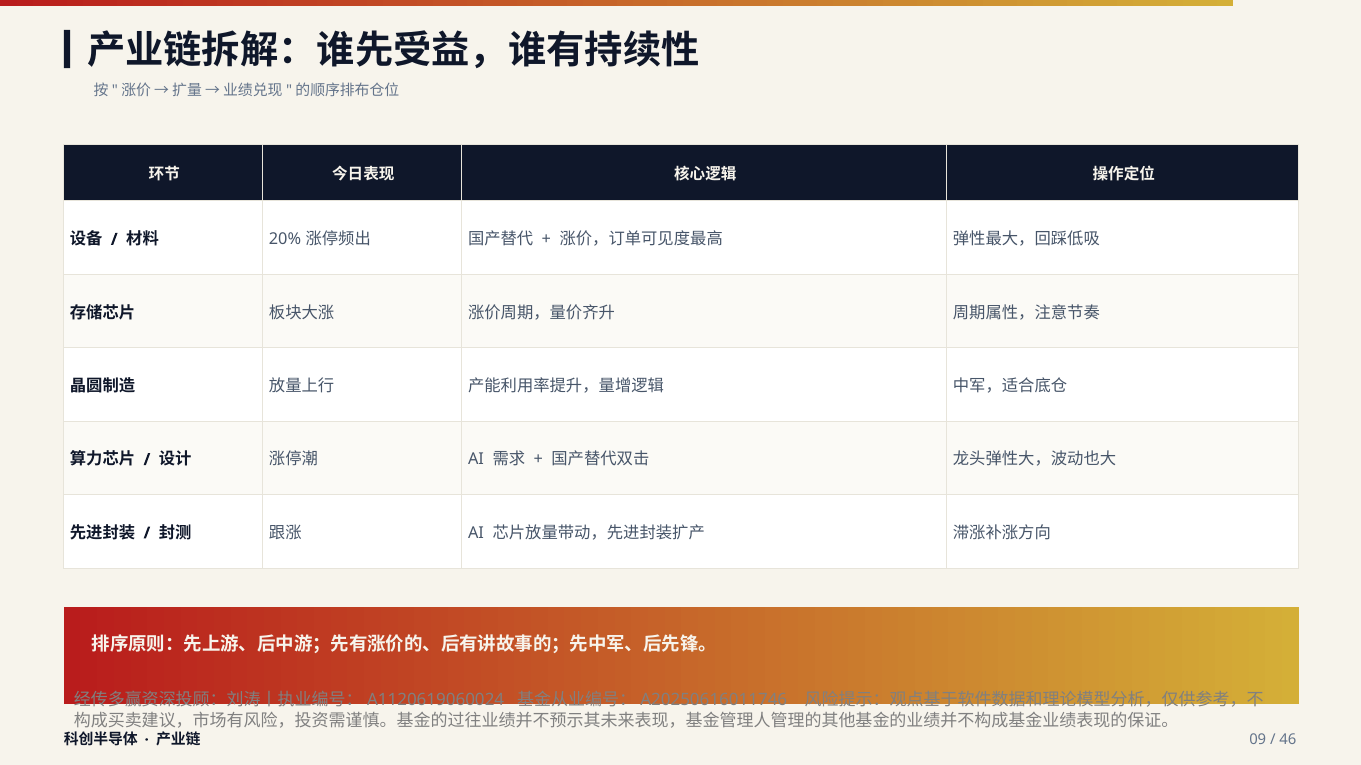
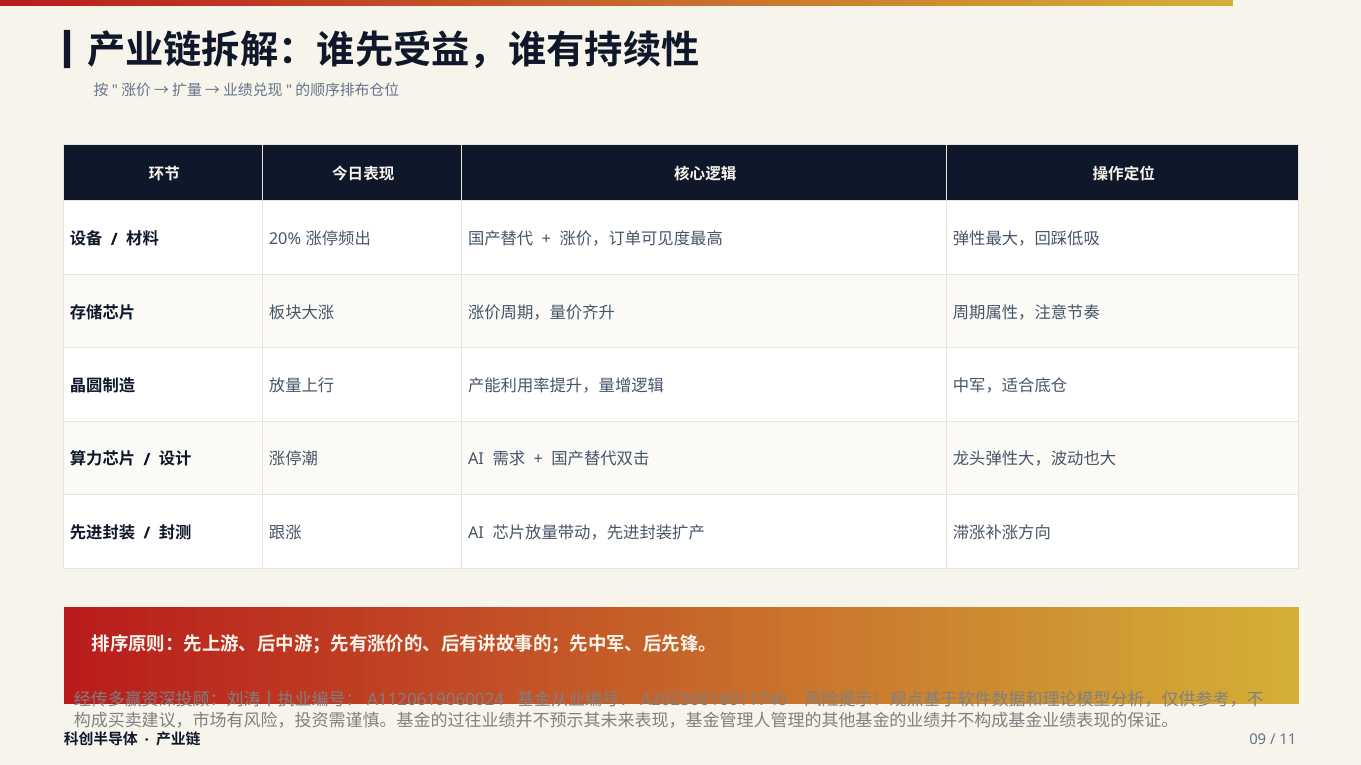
46: 46 -> 11
